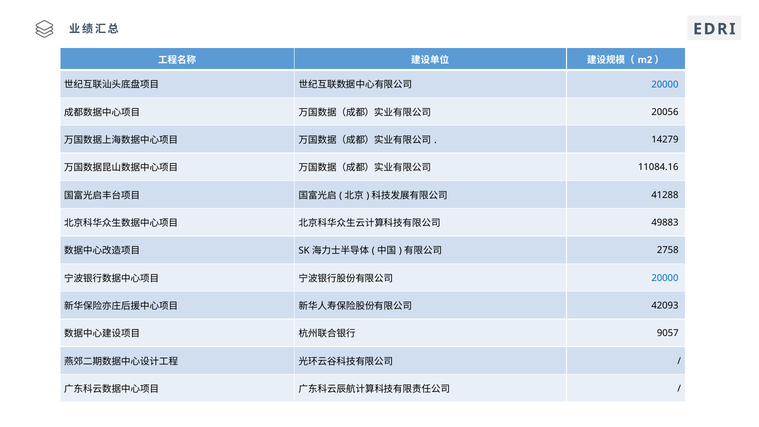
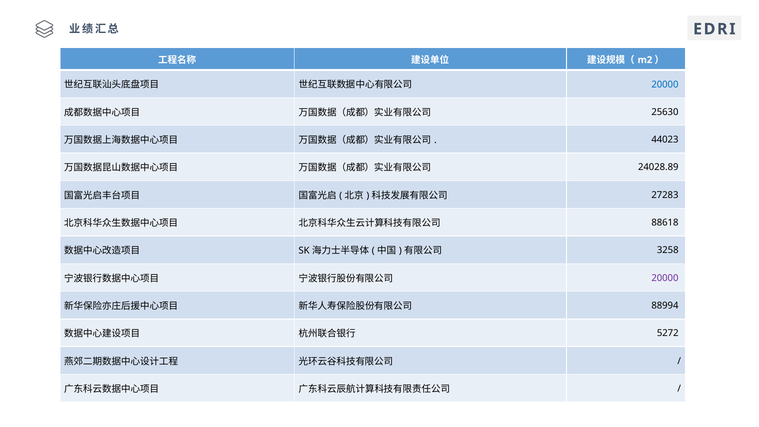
20056: 20056 -> 25630
14279: 14279 -> 44023
11084.16: 11084.16 -> 24028.89
41288: 41288 -> 27283
49883: 49883 -> 88618
2758: 2758 -> 3258
20000 at (665, 278) colour: blue -> purple
42093: 42093 -> 88994
9057: 9057 -> 5272
